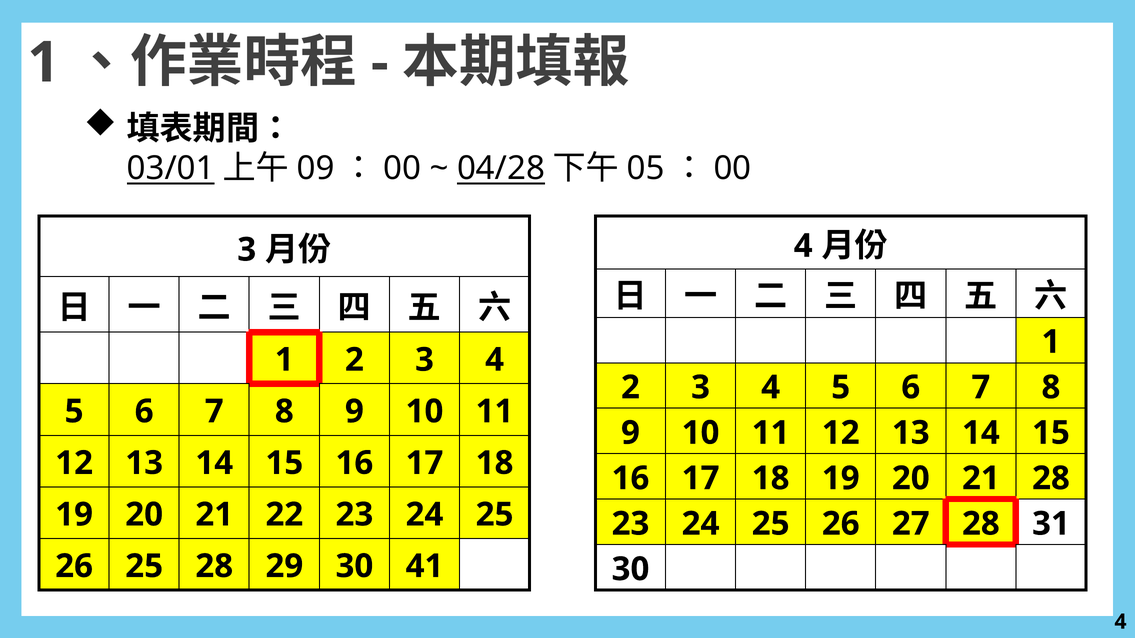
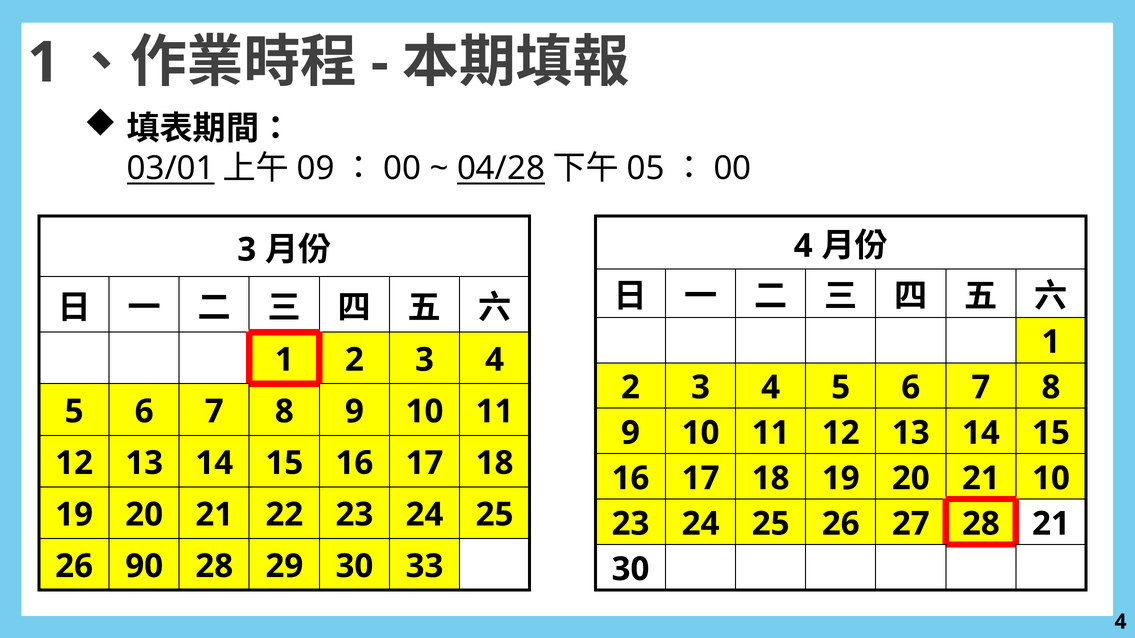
28 at (1051, 479): 28 -> 10
31 at (1051, 524): 31 -> 21
26 25: 25 -> 90
41: 41 -> 33
